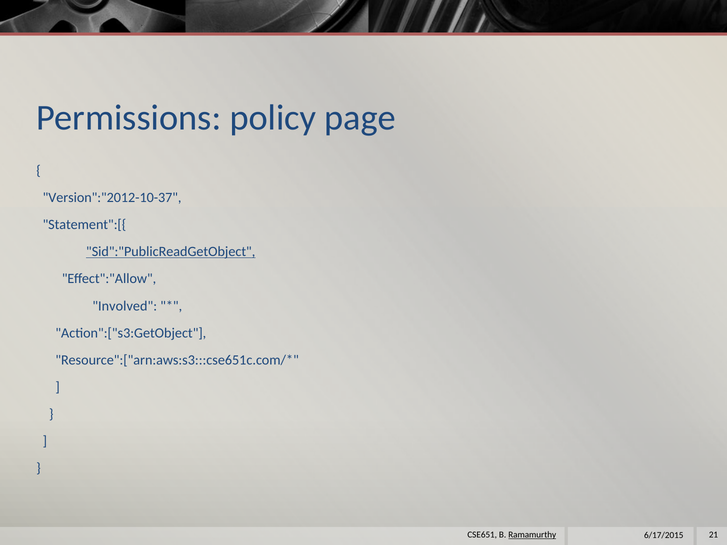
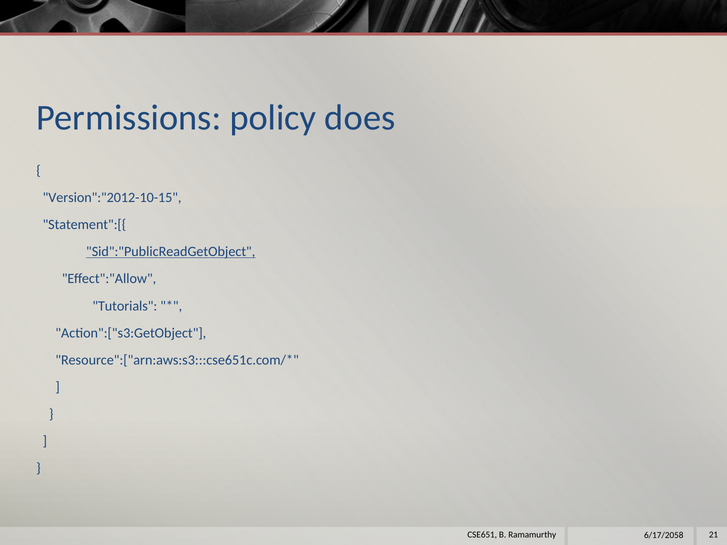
page: page -> does
Version":"2012-10-37: Version":"2012-10-37 -> Version":"2012-10-15
Involved: Involved -> Tutorials
Ramamurthy underline: present -> none
6/17/2015: 6/17/2015 -> 6/17/2058
